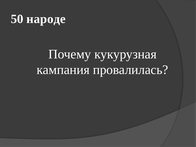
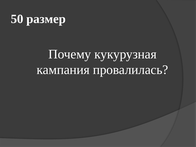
народе: народе -> размер
